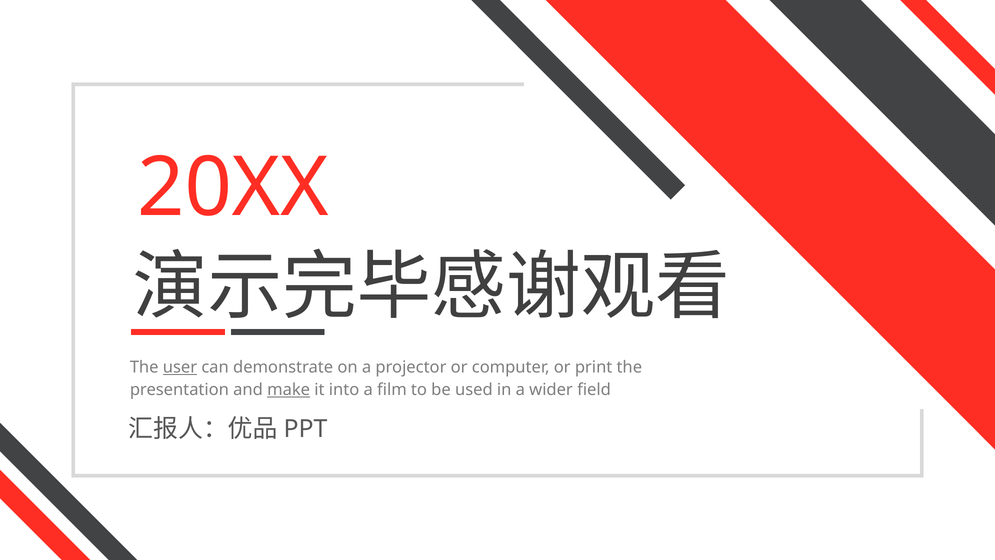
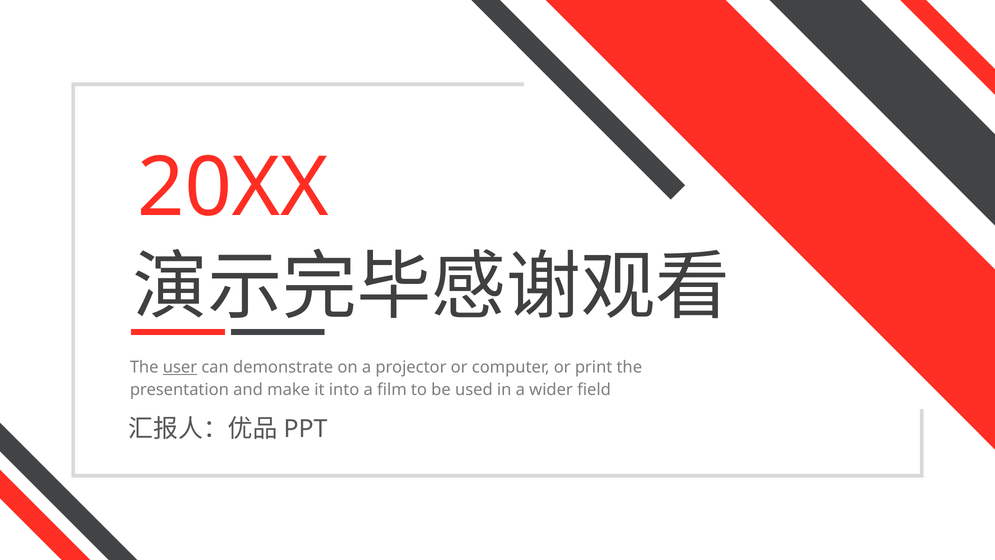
make underline: present -> none
